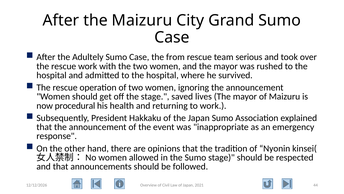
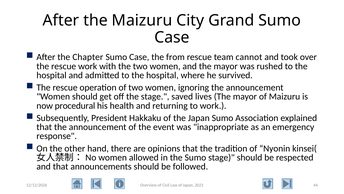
Adultely: Adultely -> Chapter
serious: serious -> cannot
